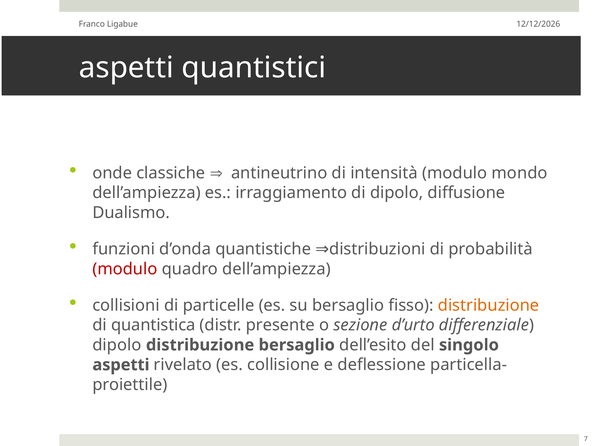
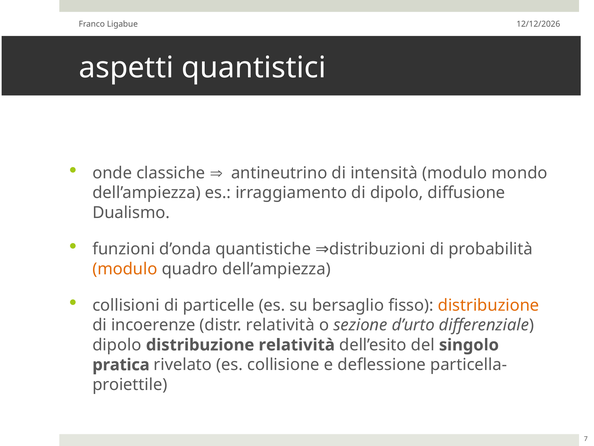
modulo at (125, 269) colour: red -> orange
quantistica: quantistica -> incoerenze
distr presente: presente -> relatività
distribuzione bersaglio: bersaglio -> relatività
aspetti at (121, 364): aspetti -> pratica
